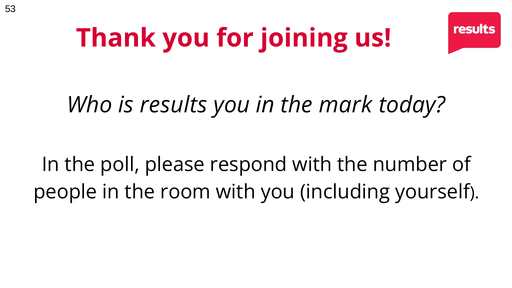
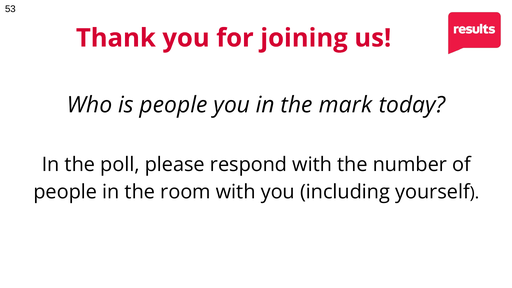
results: results -> people
